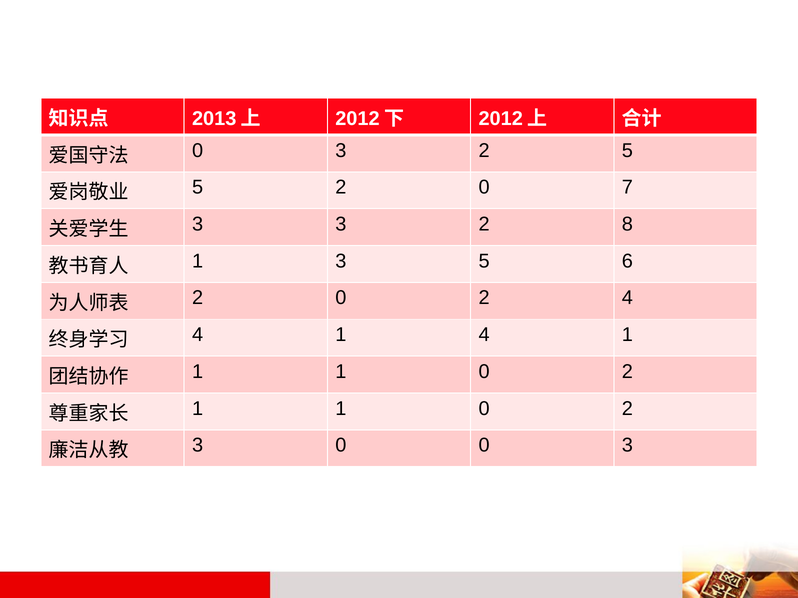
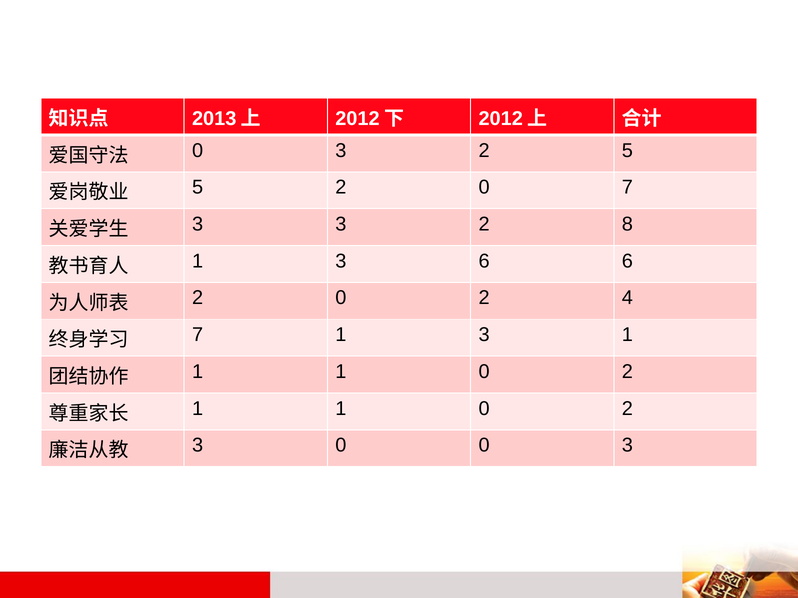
3 5: 5 -> 6
4 at (198, 335): 4 -> 7
4 at (484, 335): 4 -> 3
